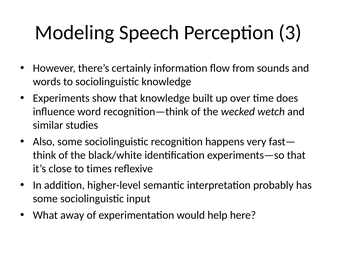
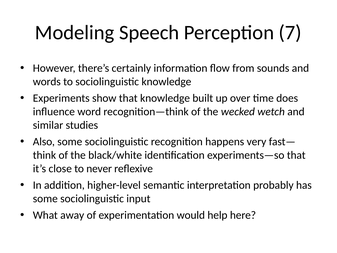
3: 3 -> 7
times: times -> never
